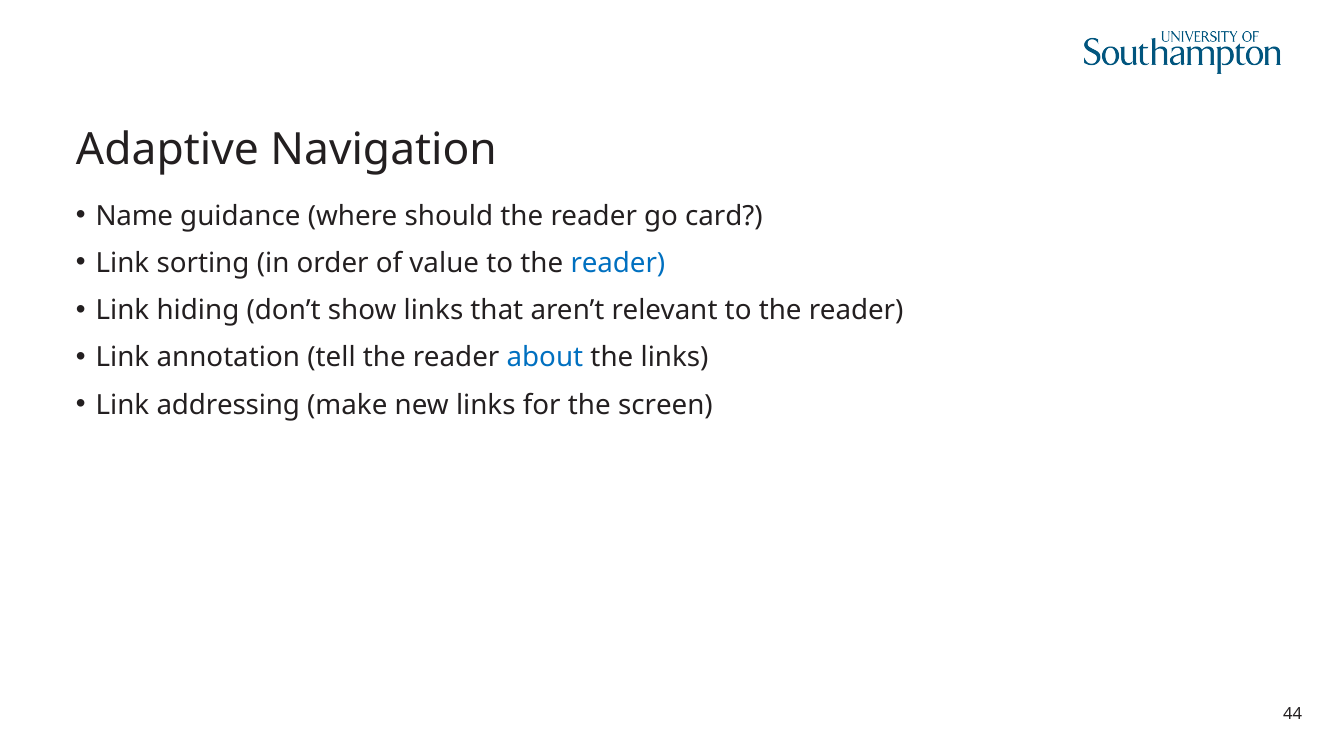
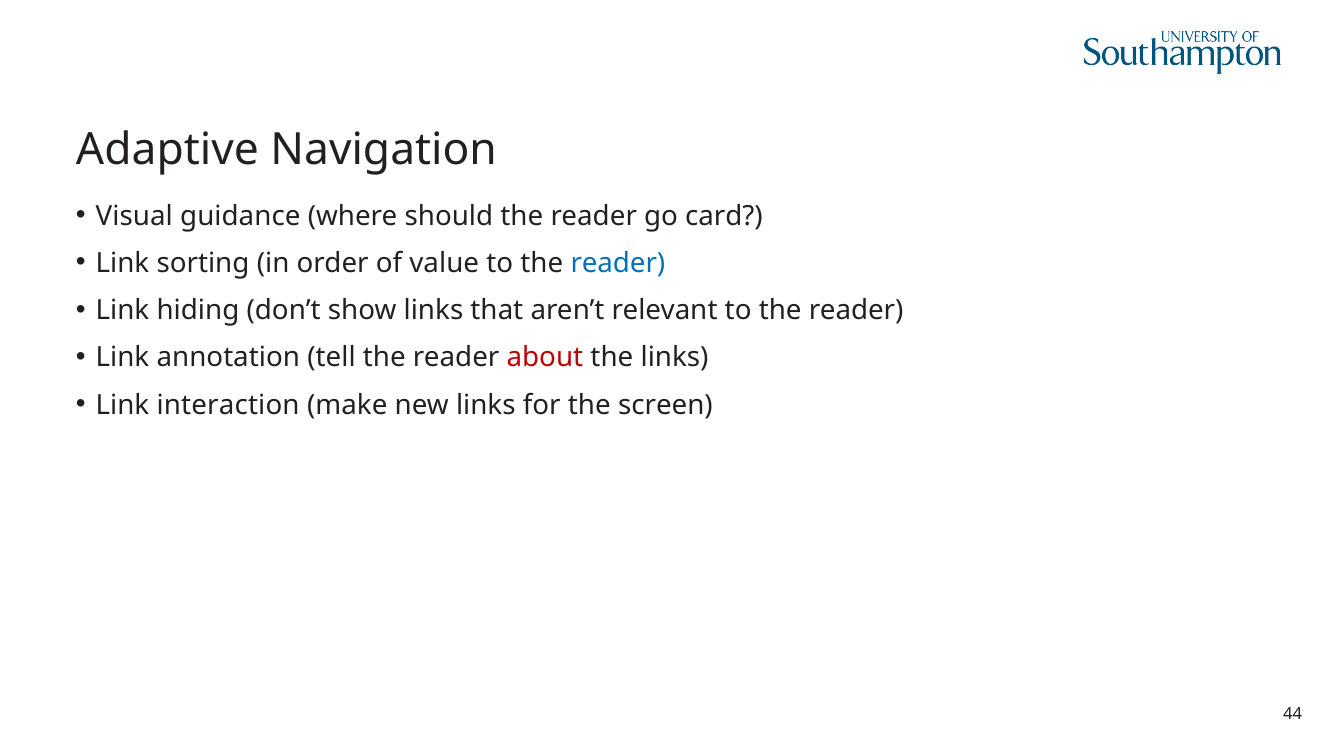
Name: Name -> Visual
about colour: blue -> red
addressing: addressing -> interaction
